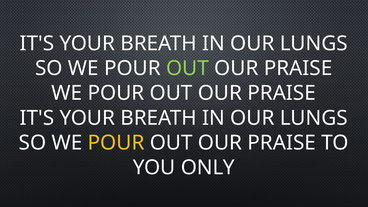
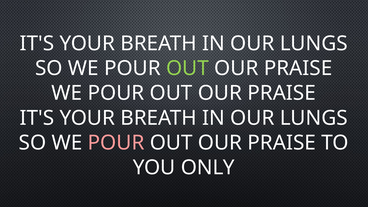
POUR at (116, 143) colour: yellow -> pink
